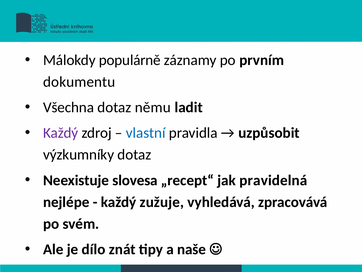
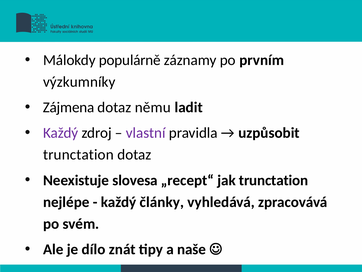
dokumentu: dokumentu -> výzkumníky
Všechna: Všechna -> Zájmena
vlastní colour: blue -> purple
výzkumníky at (79, 154): výzkumníky -> trunctation
jak pravidelná: pravidelná -> trunctation
zužuje: zužuje -> články
